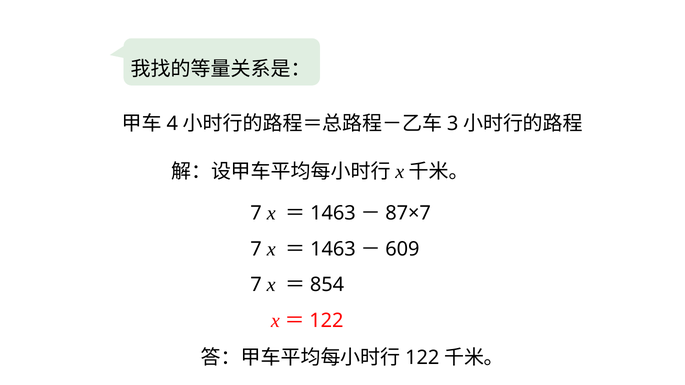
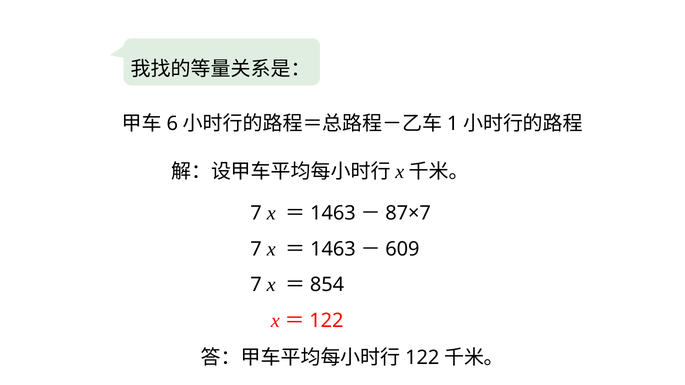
4: 4 -> 6
3: 3 -> 1
